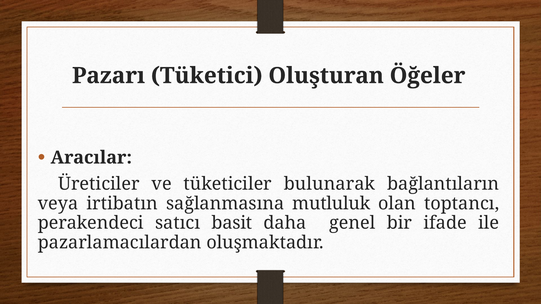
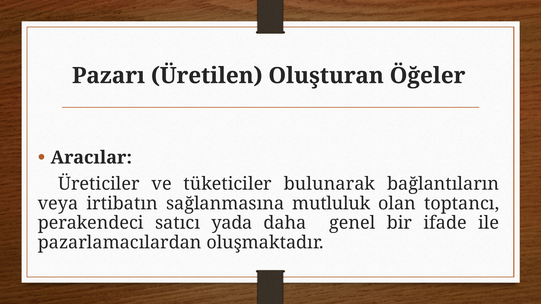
Tüketici: Tüketici -> Üretilen
basit: basit -> yada
